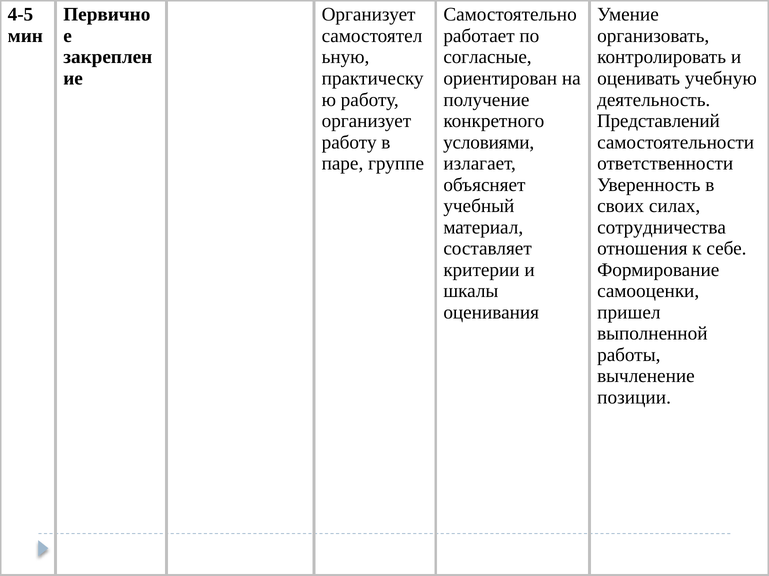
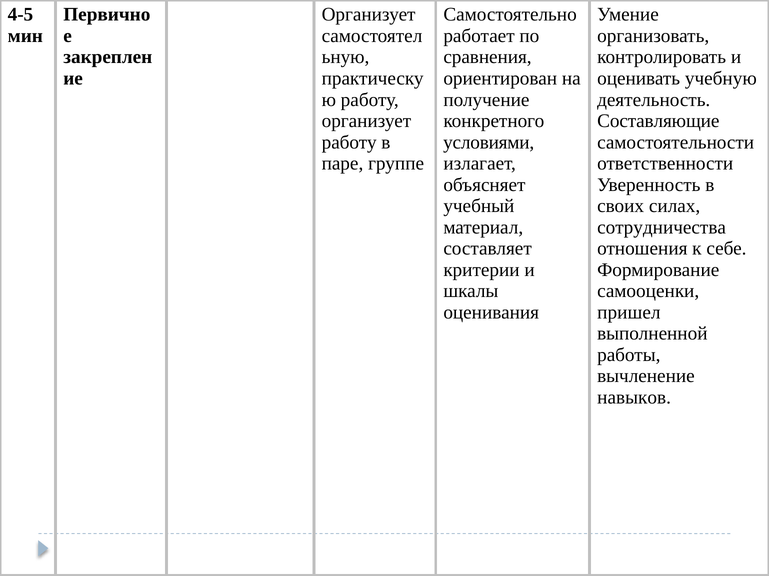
согласные: согласные -> сравнения
Представлений: Представлений -> Составляющие
позиции: позиции -> навыков
